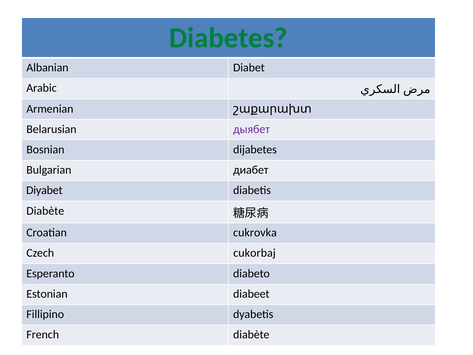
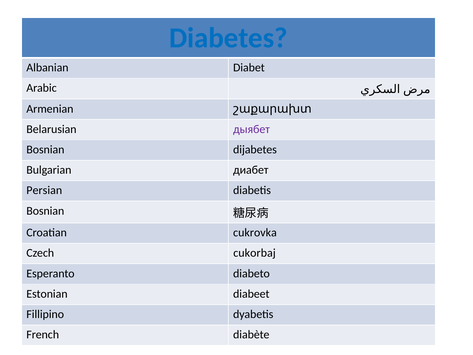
Diabetes colour: green -> blue
Diyabet: Diyabet -> Persian
Diabète at (45, 211): Diabète -> Bosnian
